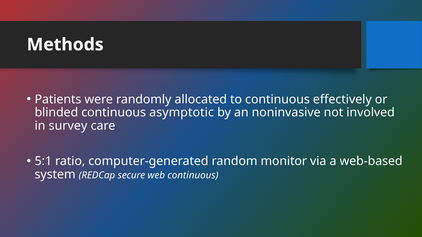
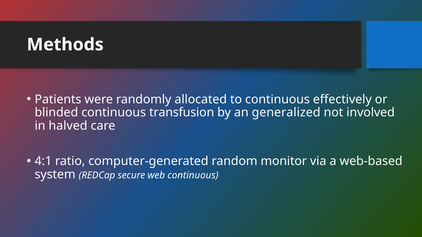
asymptotic: asymptotic -> transfusion
noninvasive: noninvasive -> generalized
survey: survey -> halved
5:1: 5:1 -> 4:1
